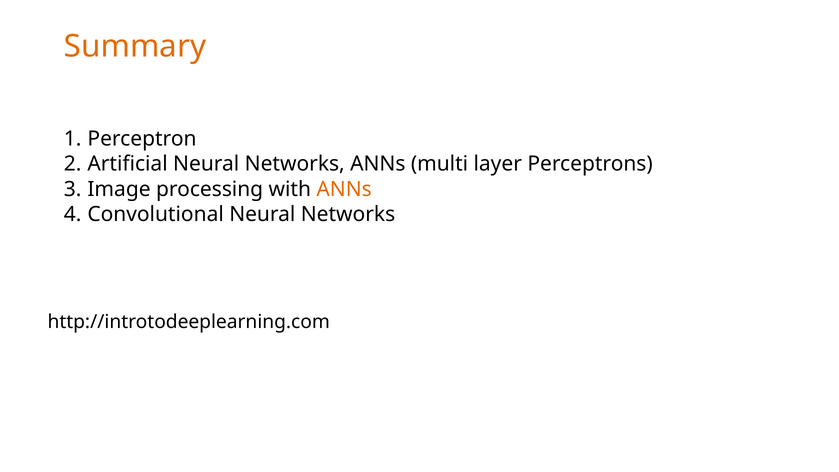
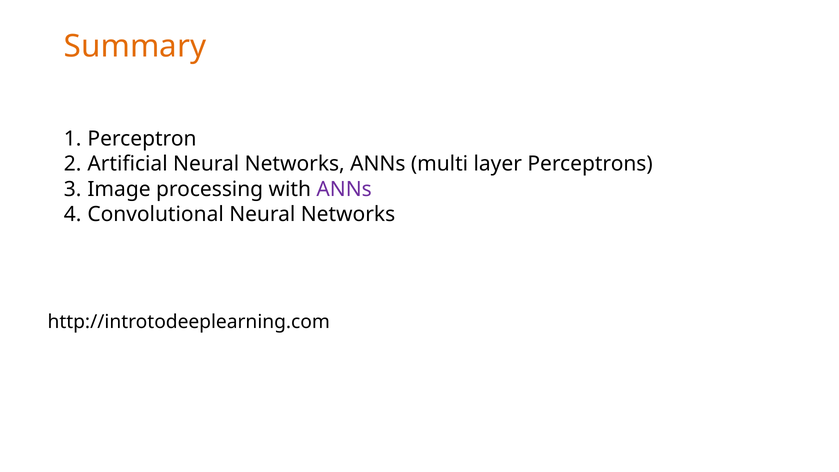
ANNs at (344, 189) colour: orange -> purple
